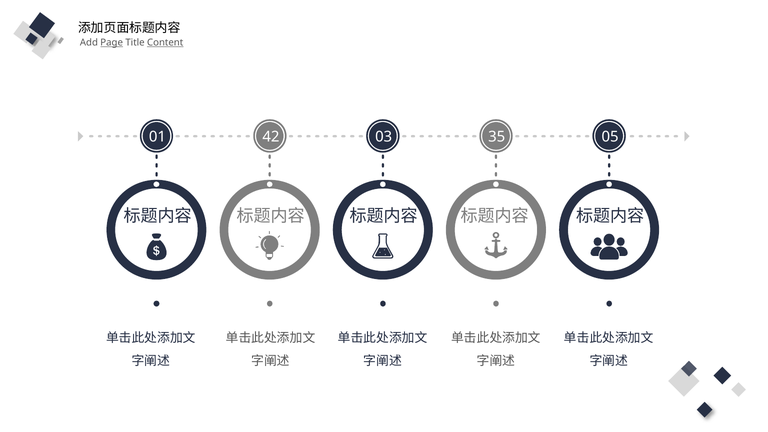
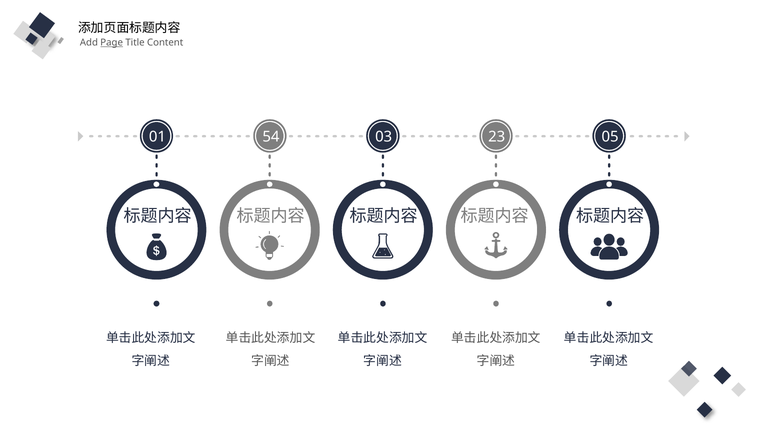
Content underline: present -> none
42: 42 -> 54
35: 35 -> 23
